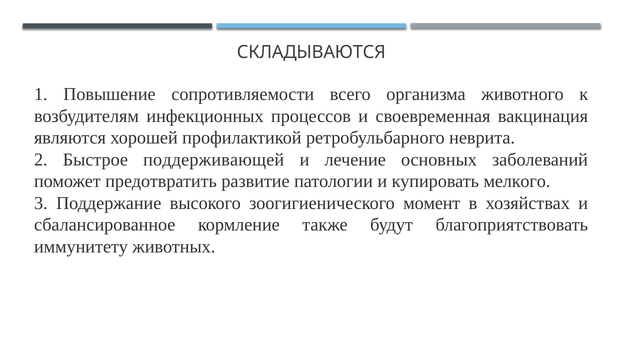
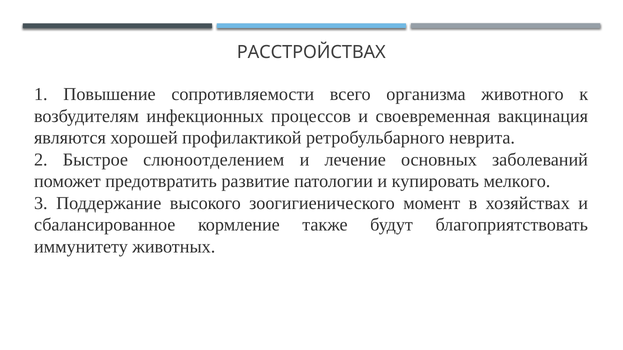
СКЛАДЫВАЮТСЯ: СКЛАДЫВАЮТСЯ -> РАССТРОЙСТВАХ
поддерживающей: поддерживающей -> слюноотделением
